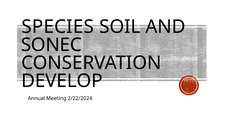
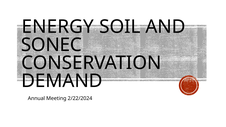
SPECIES: SPECIES -> ENERGY
DEVELOP: DEVELOP -> DEMAND
